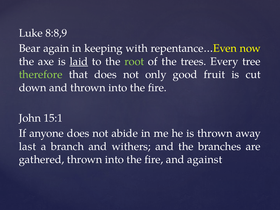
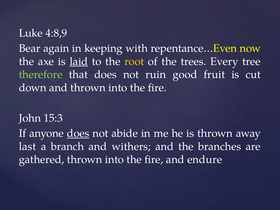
8:8,9: 8:8,9 -> 4:8,9
root colour: light green -> yellow
only: only -> ruin
15:1: 15:1 -> 15:3
does at (78, 133) underline: none -> present
against: against -> endure
